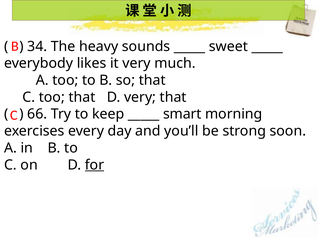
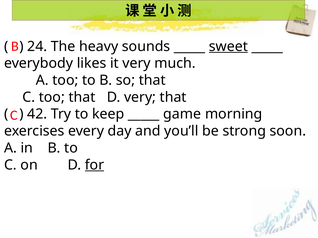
34: 34 -> 24
sweet underline: none -> present
66: 66 -> 42
smart: smart -> game
